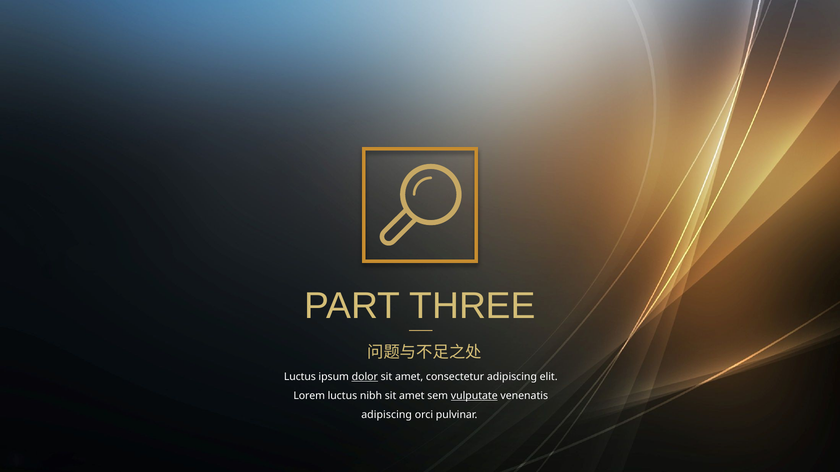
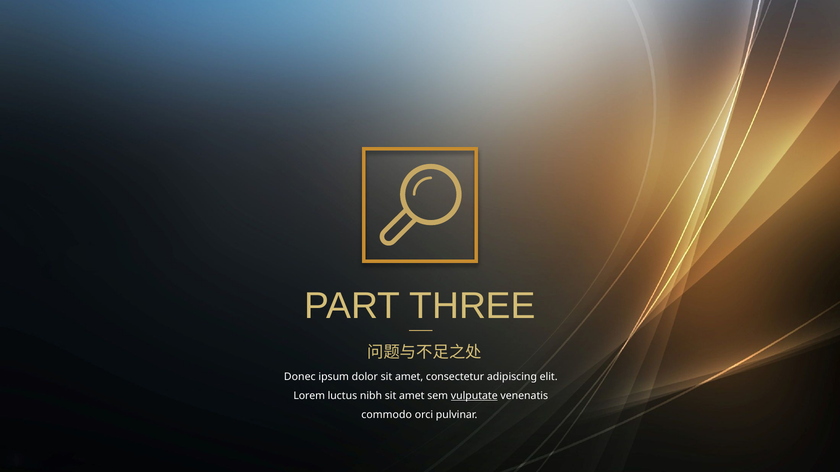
Luctus at (300, 377): Luctus -> Donec
dolor underline: present -> none
adipiscing at (387, 415): adipiscing -> commodo
